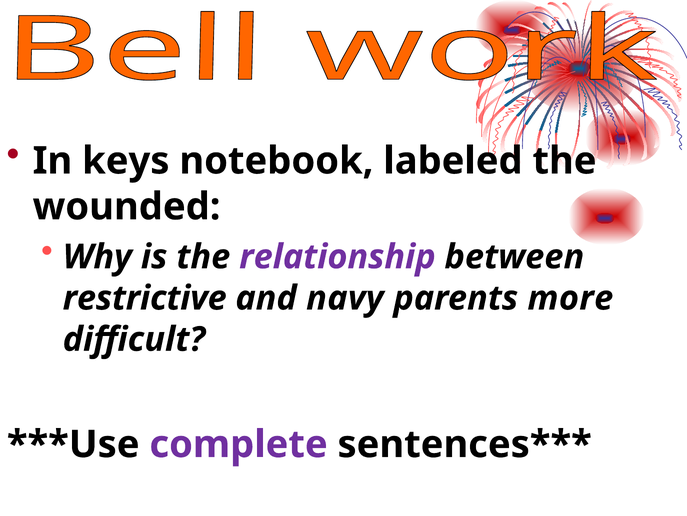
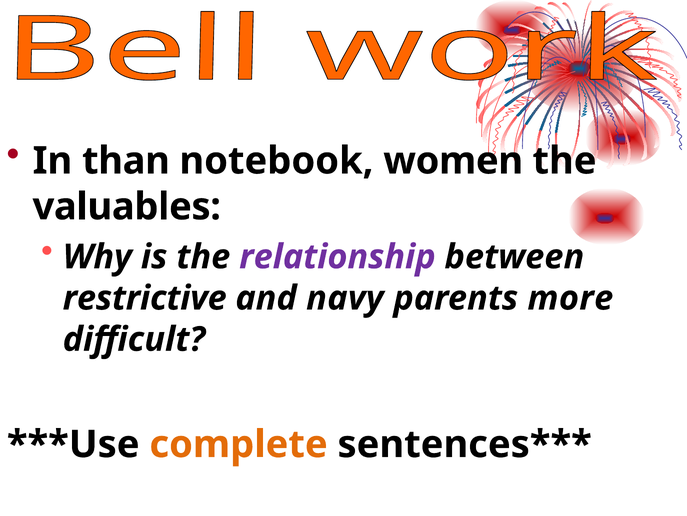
keys: keys -> than
labeled: labeled -> women
wounded: wounded -> valuables
complete colour: purple -> orange
